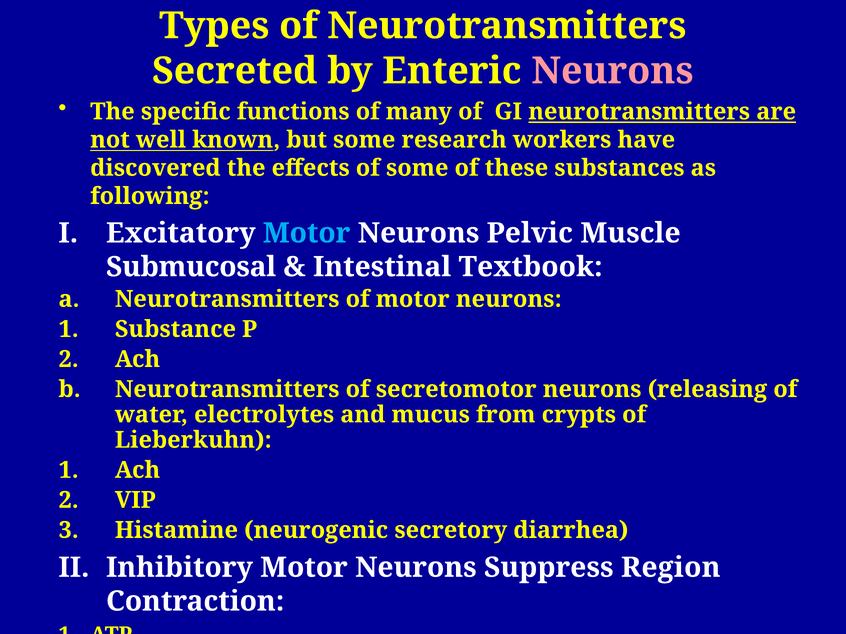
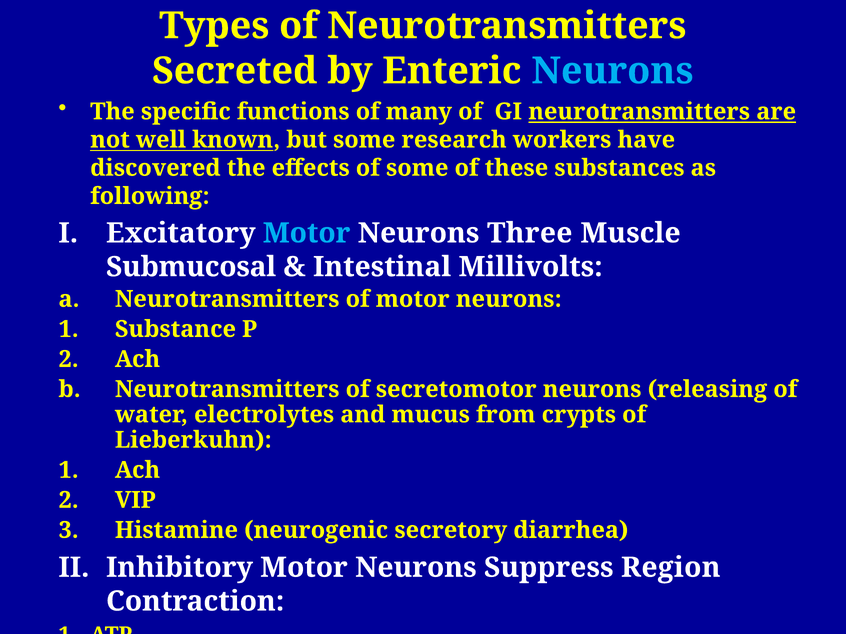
Neurons at (612, 71) colour: pink -> light blue
Pelvic: Pelvic -> Three
Textbook: Textbook -> Millivolts
